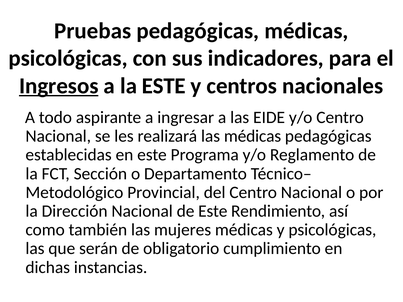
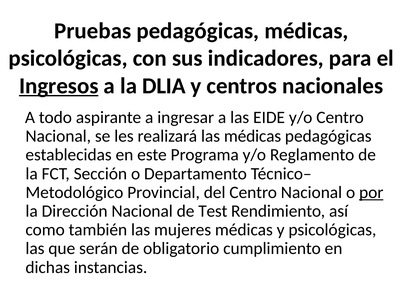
la ESTE: ESTE -> DLIA
por underline: none -> present
de Este: Este -> Test
